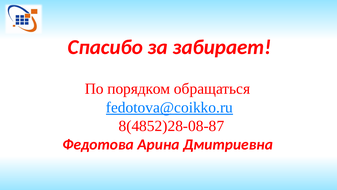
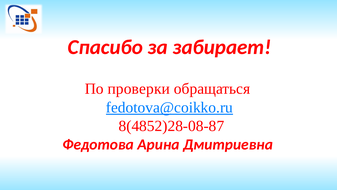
порядком: порядком -> проверки
